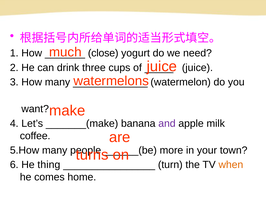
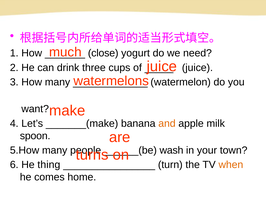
and colour: purple -> orange
coffee: coffee -> spoon
more: more -> wash
